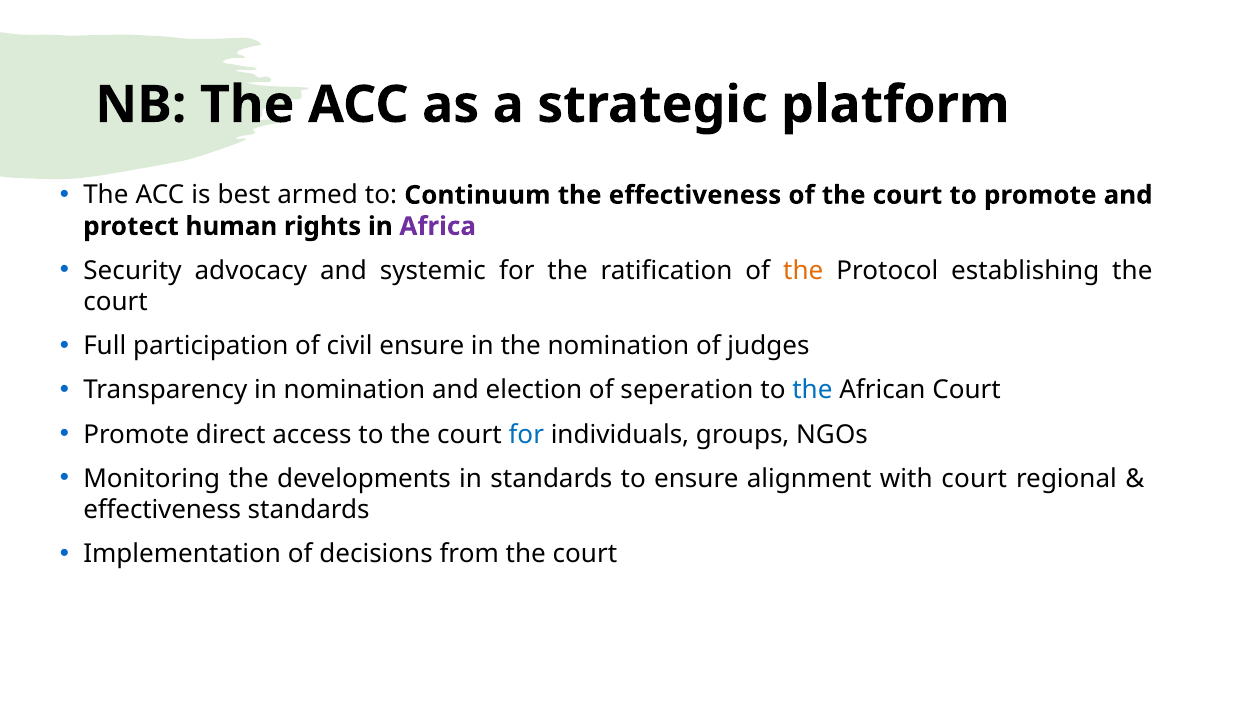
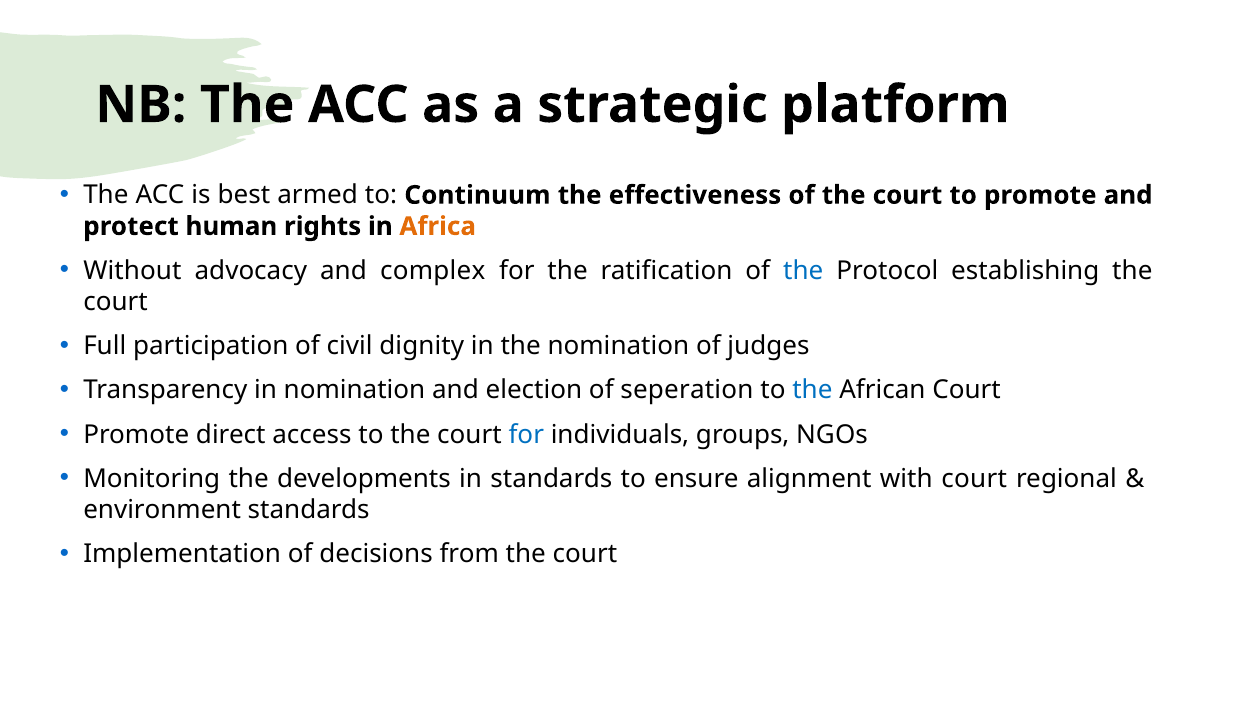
Africa colour: purple -> orange
Security: Security -> Without
systemic: systemic -> complex
the at (803, 271) colour: orange -> blue
civil ensure: ensure -> dignity
effectiveness at (162, 510): effectiveness -> environment
